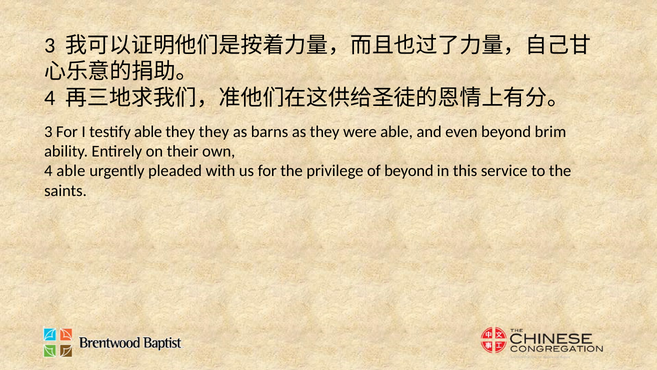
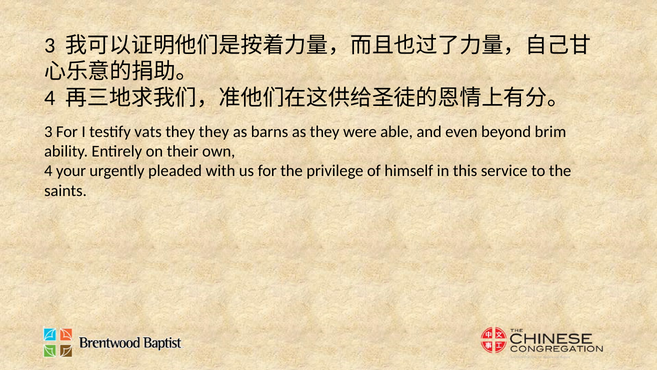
testify able: able -> vats
4 able: able -> your
of beyond: beyond -> himself
